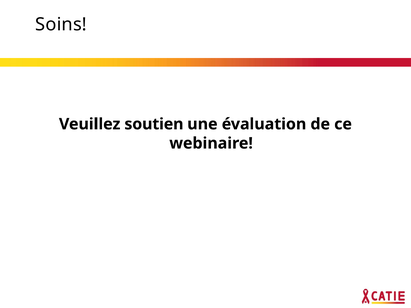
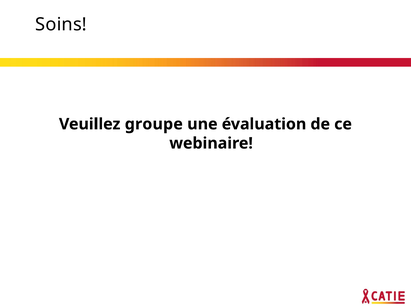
soutien: soutien -> groupe
